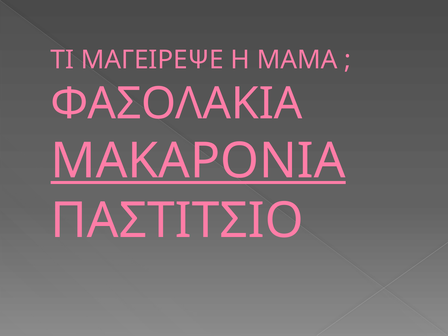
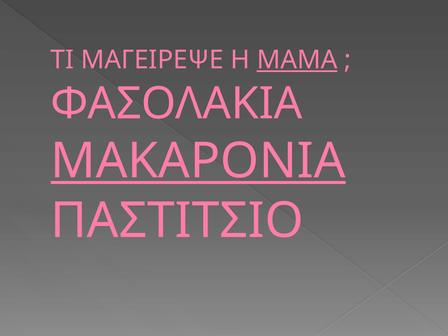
ΜΑΜΑ underline: none -> present
